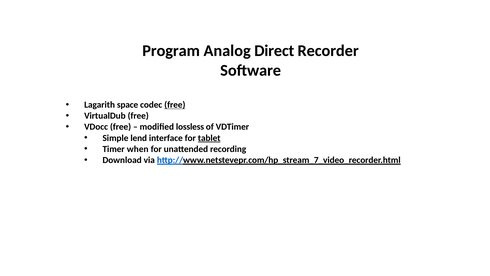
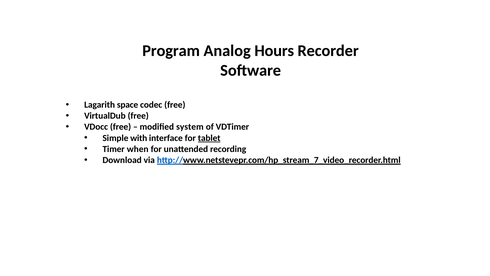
Direct: Direct -> Hours
free at (175, 105) underline: present -> none
lossless: lossless -> system
lend: lend -> with
